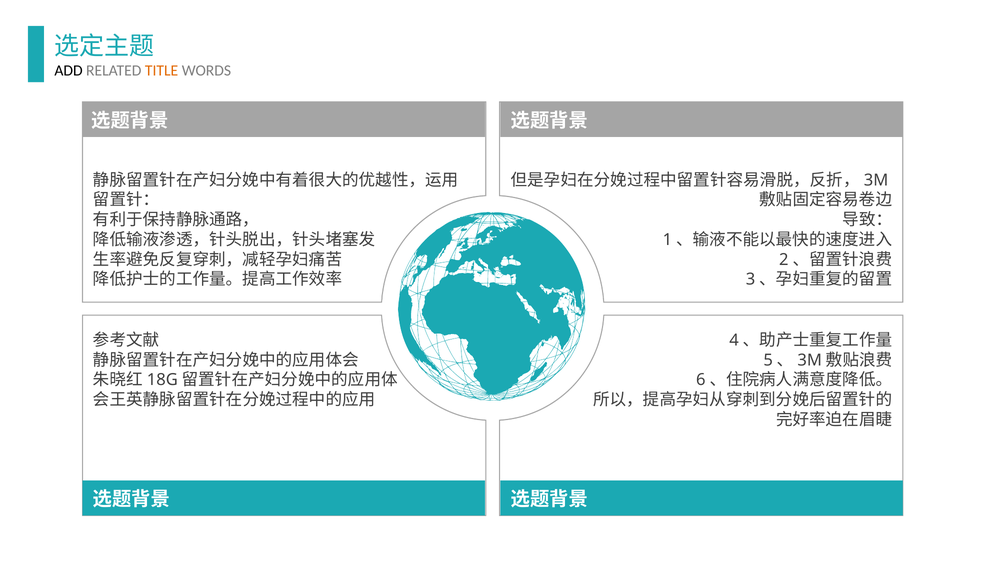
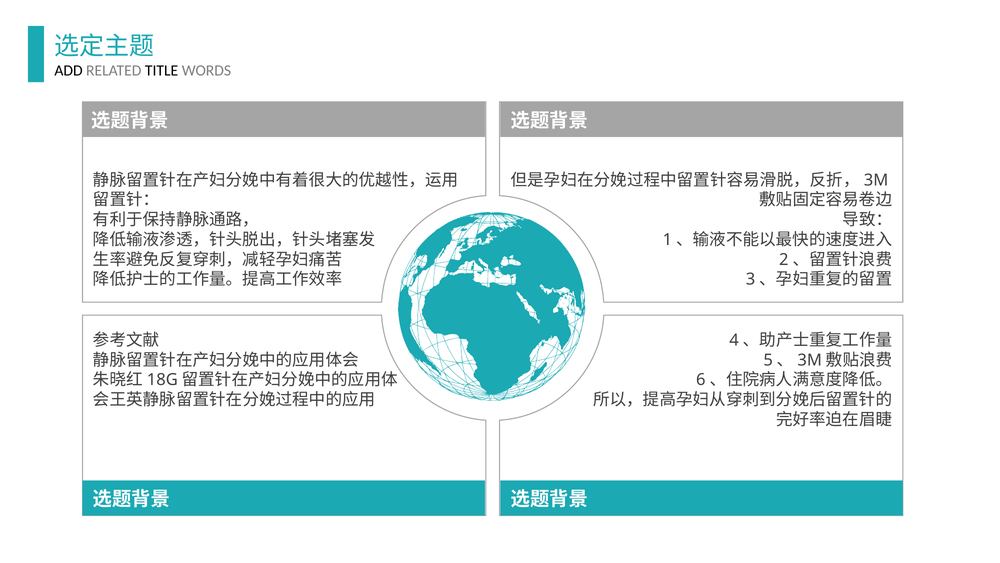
TITLE colour: orange -> black
